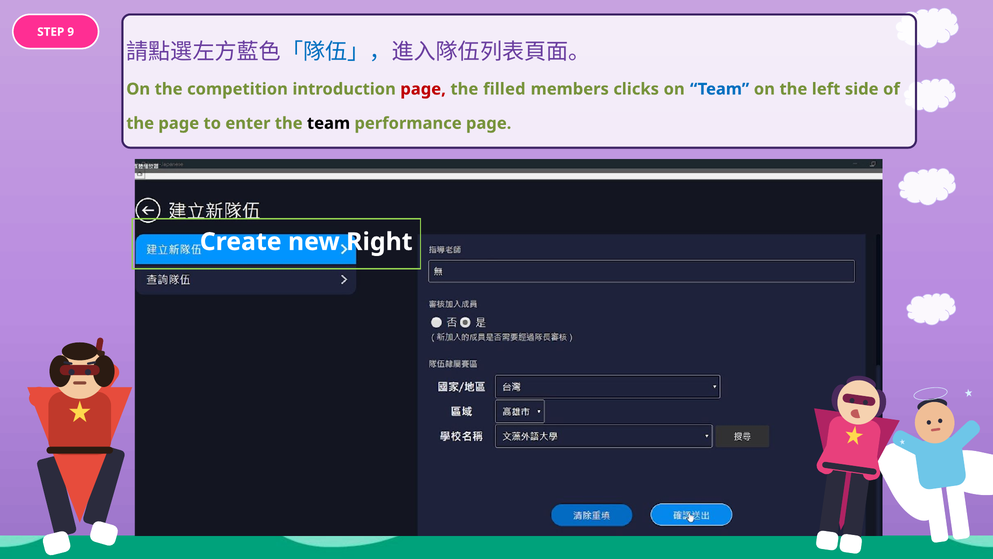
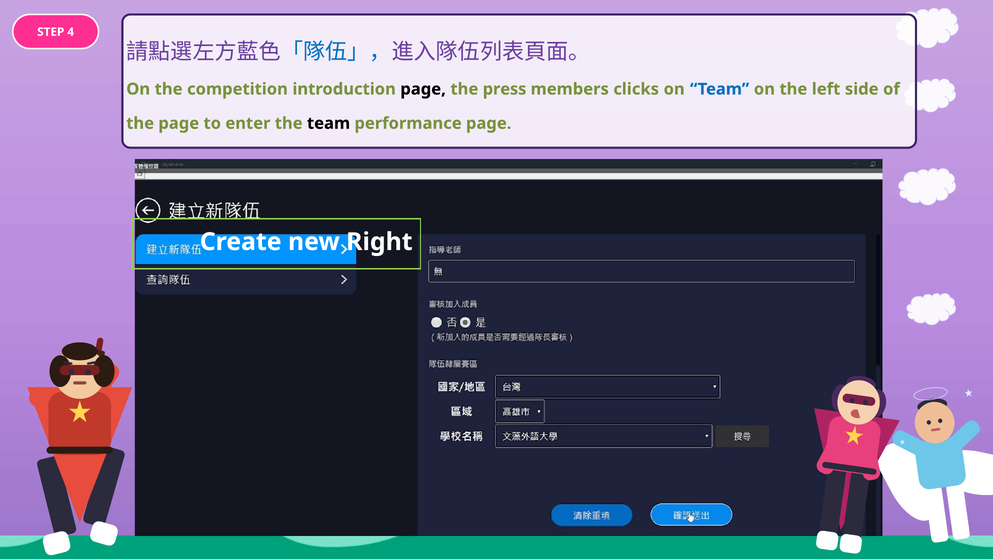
9: 9 -> 4
page at (423, 89) colour: red -> black
filled: filled -> press
